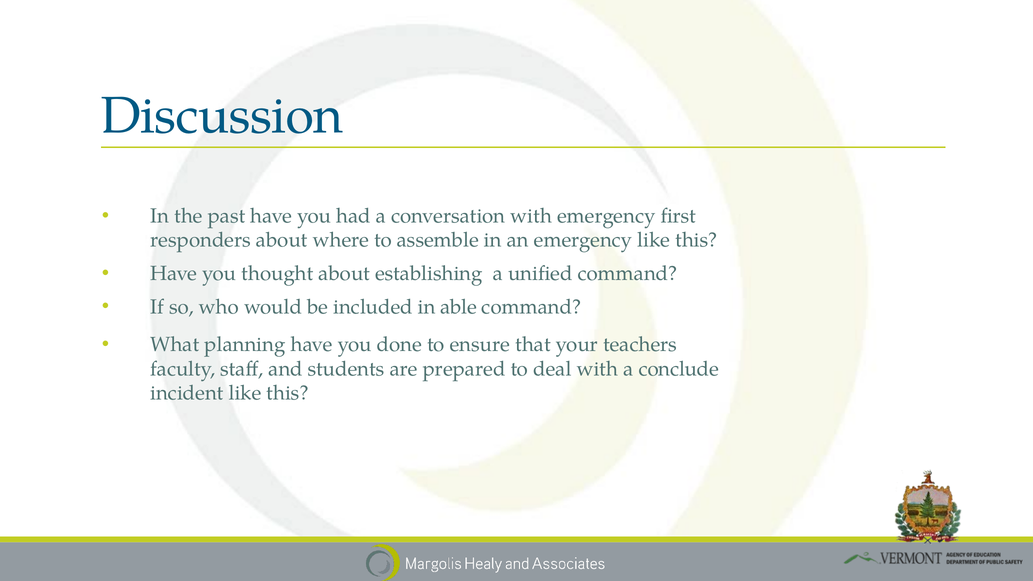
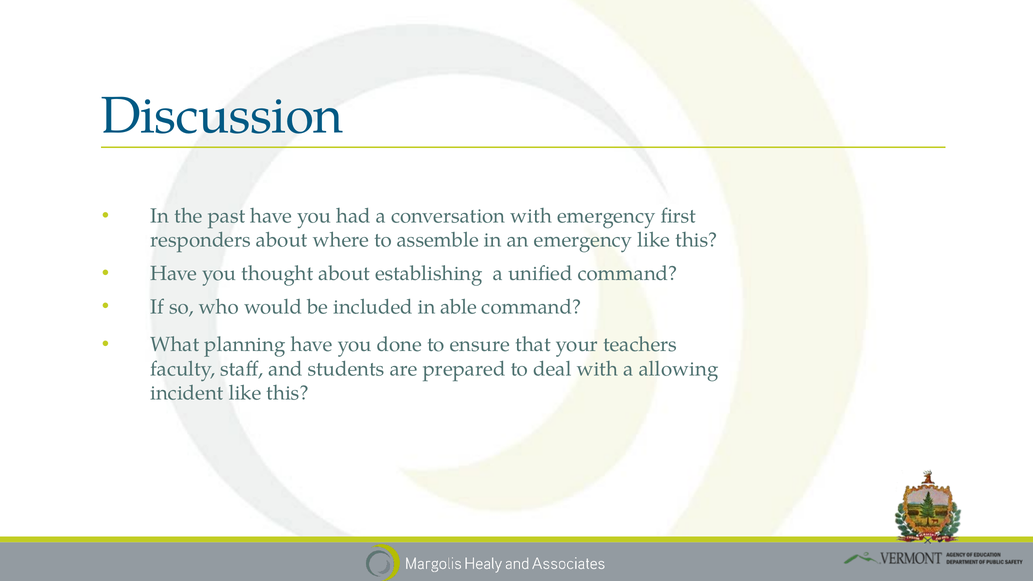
conclude: conclude -> allowing
